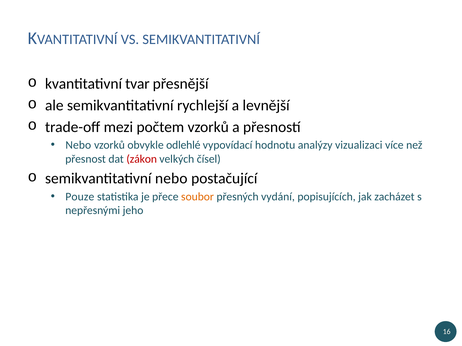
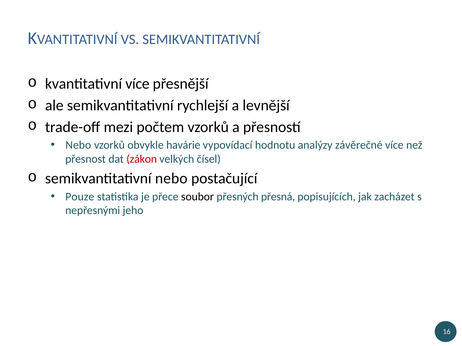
kvantitativní tvar: tvar -> více
odlehlé: odlehlé -> havárie
vizualizaci: vizualizaci -> závěrečné
soubor colour: orange -> black
vydání: vydání -> přesná
